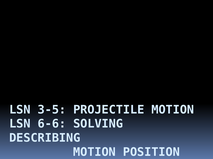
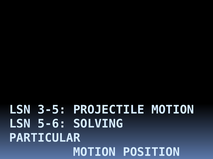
6-6: 6-6 -> 5-6
DESCRIBING: DESCRIBING -> PARTICULAR
